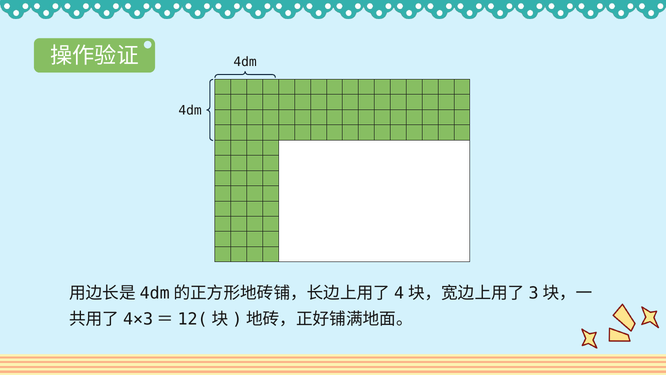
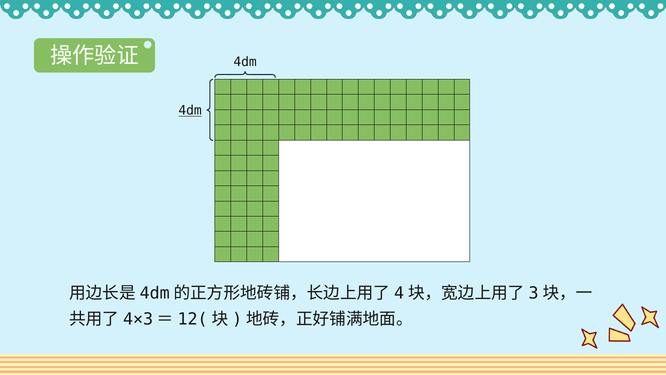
4dm at (190, 111) underline: none -> present
